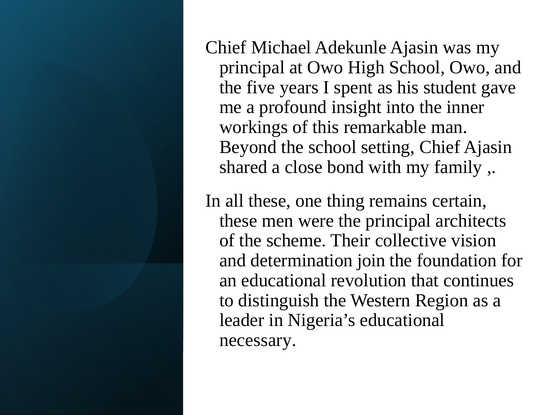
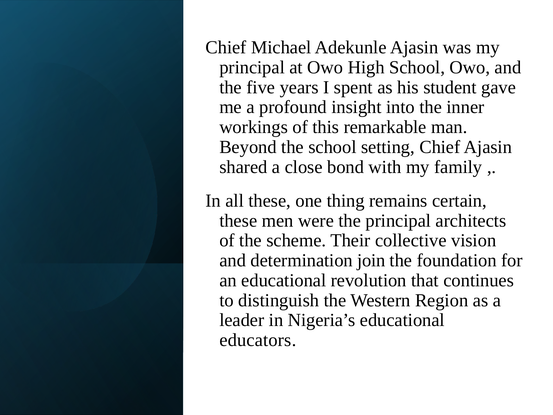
necessary: necessary -> educators
